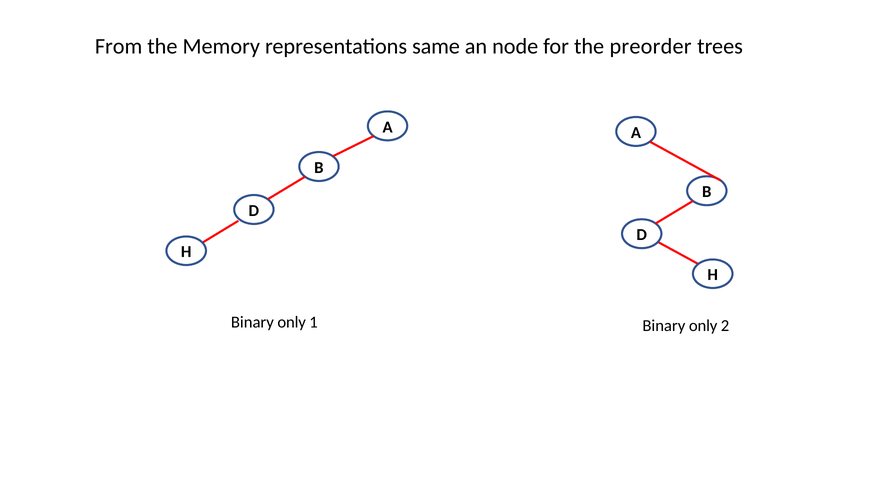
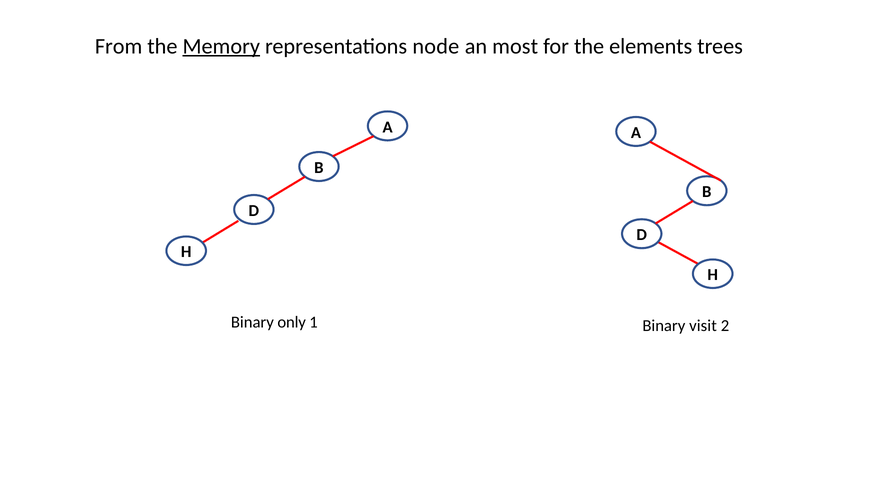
Memory underline: none -> present
same: same -> node
node: node -> most
preorder: preorder -> elements
1 Binary only: only -> visit
